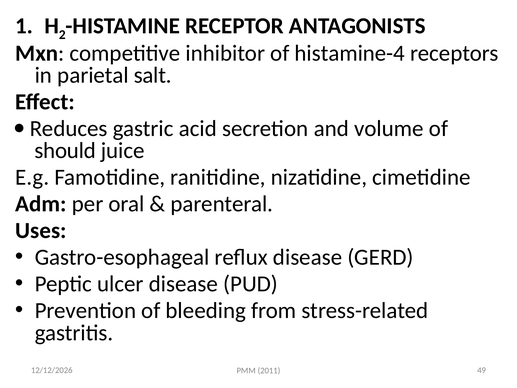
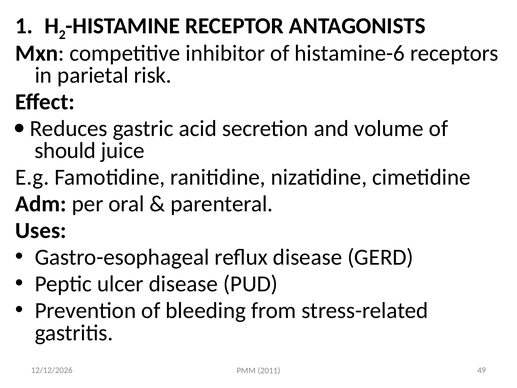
histamine-4: histamine-4 -> histamine-6
salt: salt -> risk
